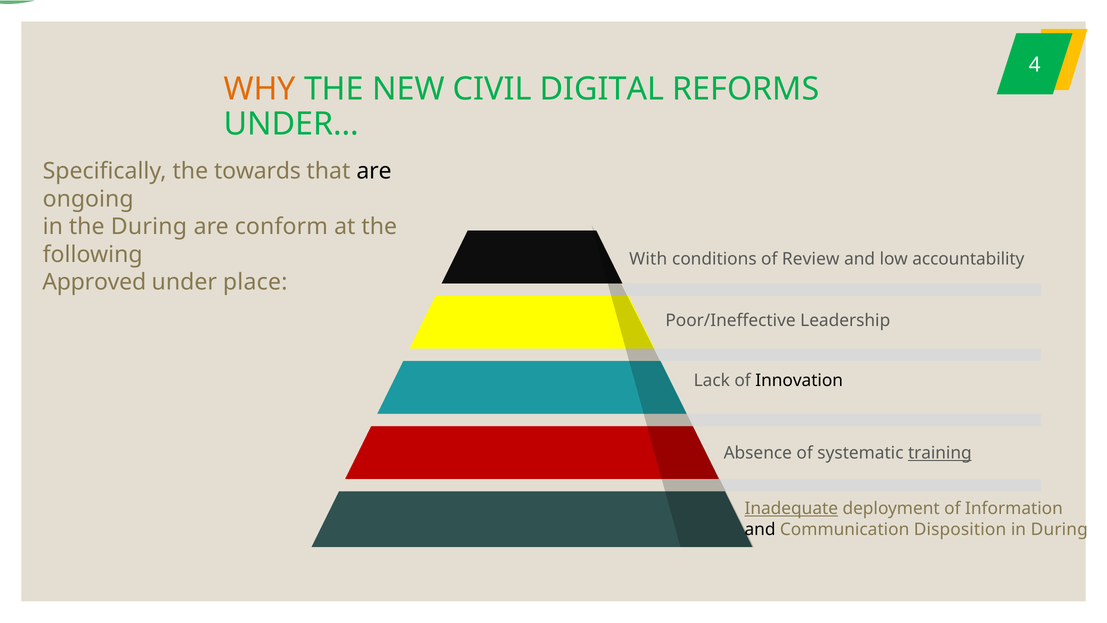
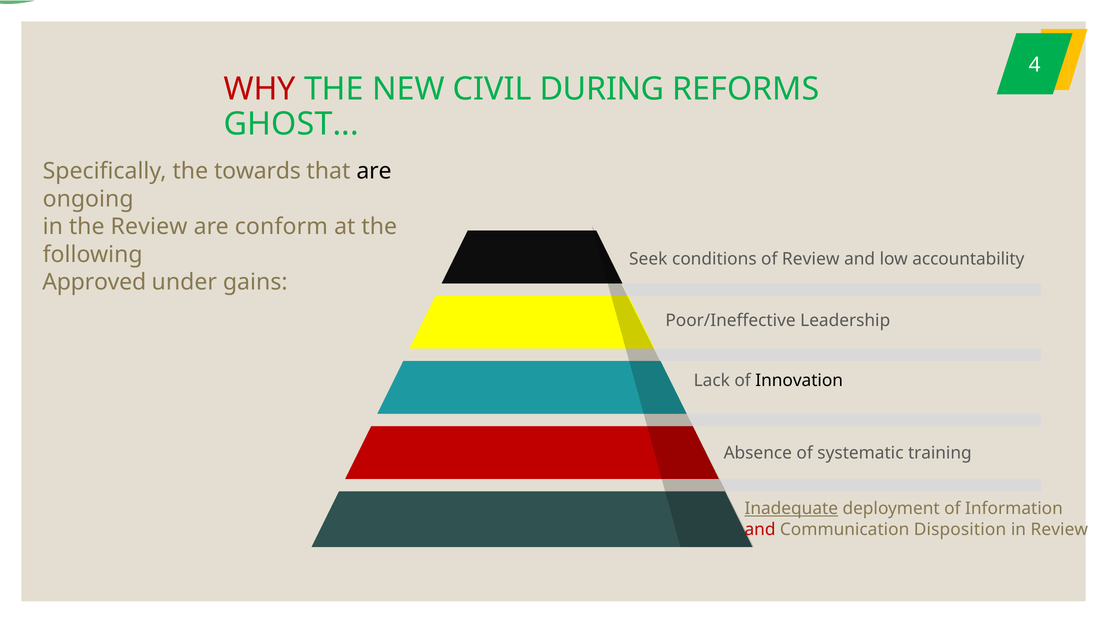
WHY colour: orange -> red
DIGITAL: DIGITAL -> DURING
UNDER at (291, 124): UNDER -> GHOST
the During: During -> Review
With: With -> Seek
place: place -> gains
training underline: present -> none
and at (760, 529) colour: black -> red
in During: During -> Review
